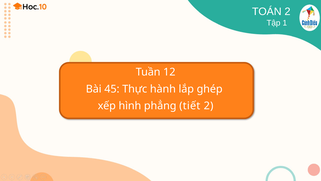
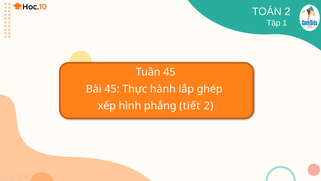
Tuần 12: 12 -> 45
